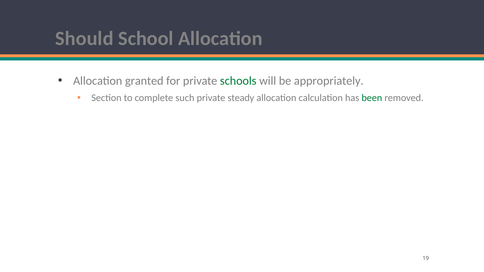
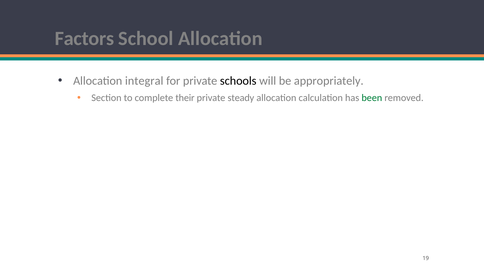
Should: Should -> Factors
granted: granted -> integral
schools colour: green -> black
such: such -> their
